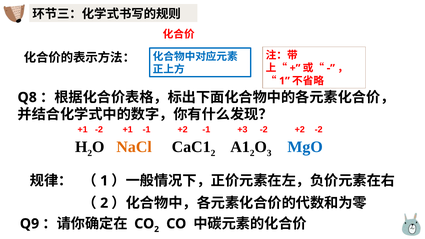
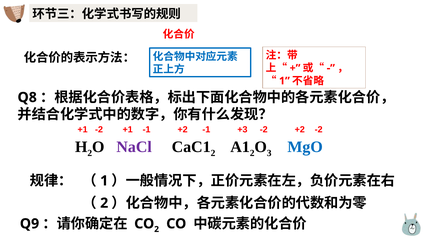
NaCl colour: orange -> purple
